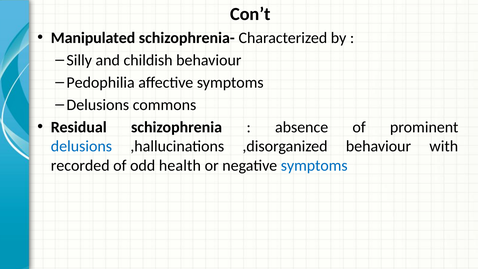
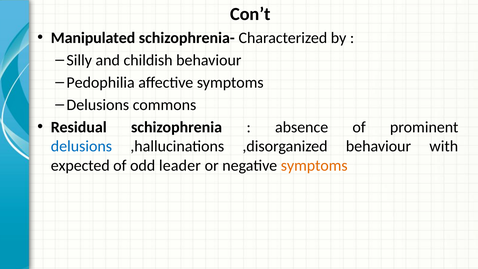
recorded: recorded -> expected
health: health -> leader
symptoms at (314, 165) colour: blue -> orange
